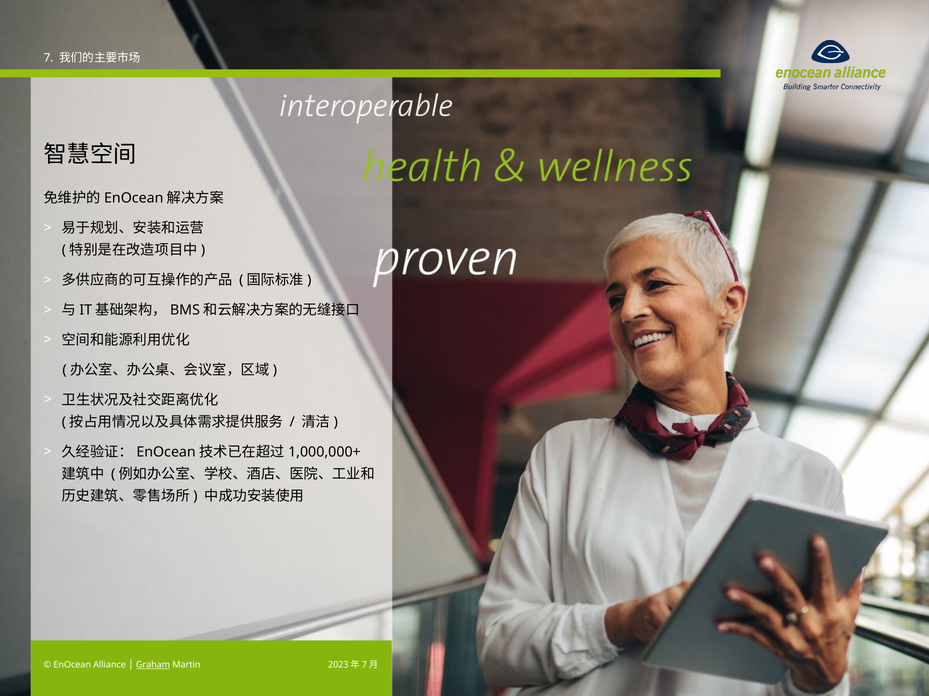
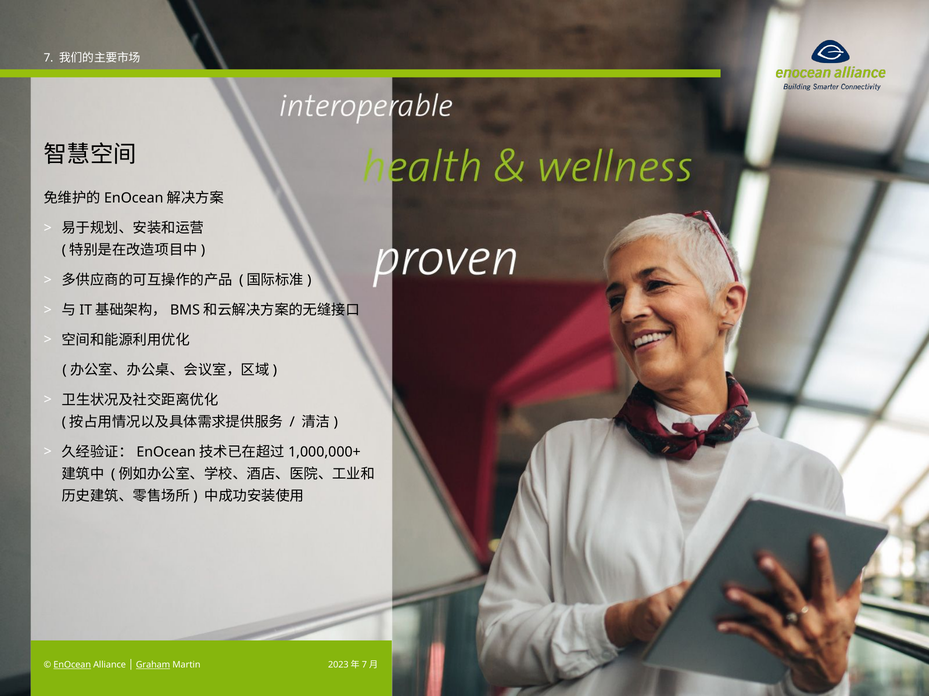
EnOcean underline: none -> present
